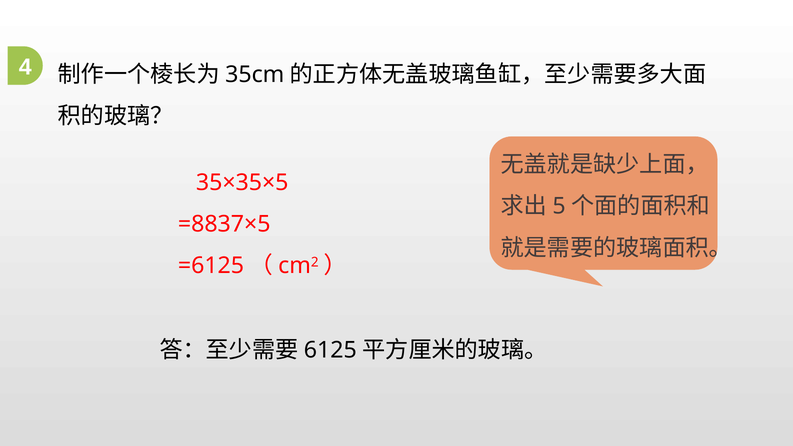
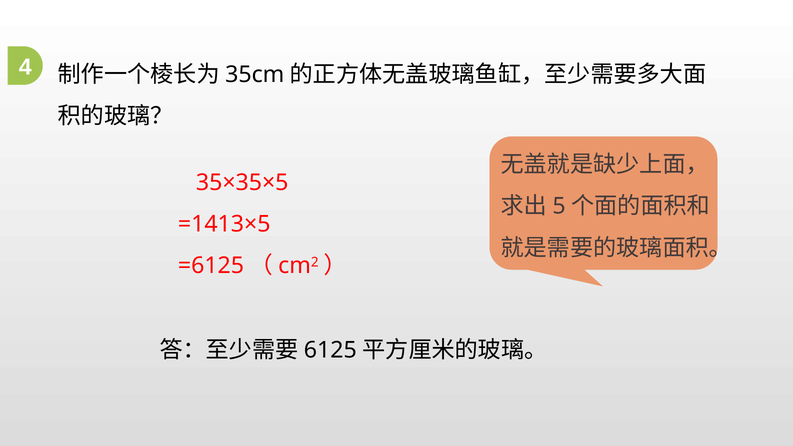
=8837×5: =8837×5 -> =1413×5
